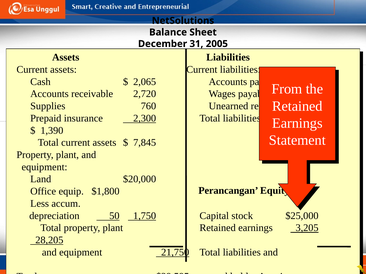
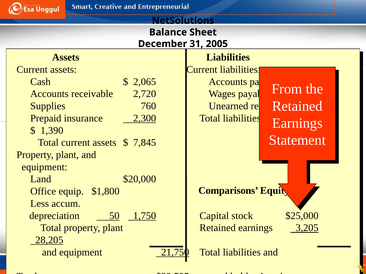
Perancangan: Perancangan -> Comparisons
